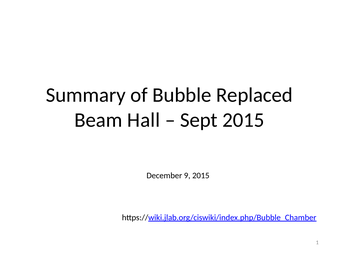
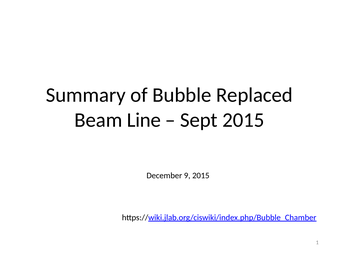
Hall: Hall -> Line
